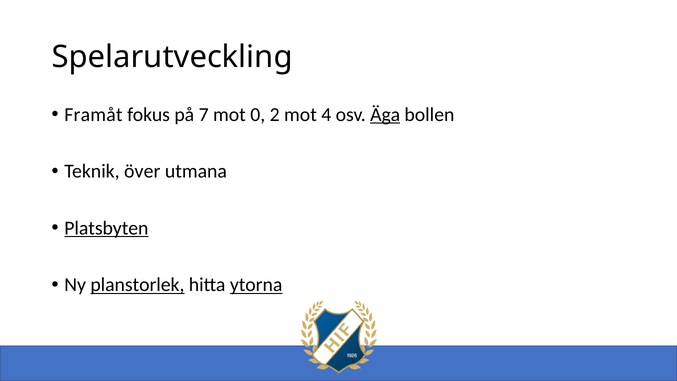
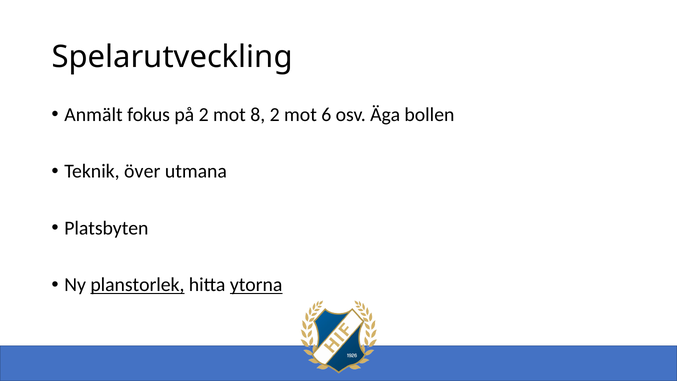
Framåt: Framåt -> Anmält
på 7: 7 -> 2
0: 0 -> 8
4: 4 -> 6
Äga underline: present -> none
Platsbyten underline: present -> none
